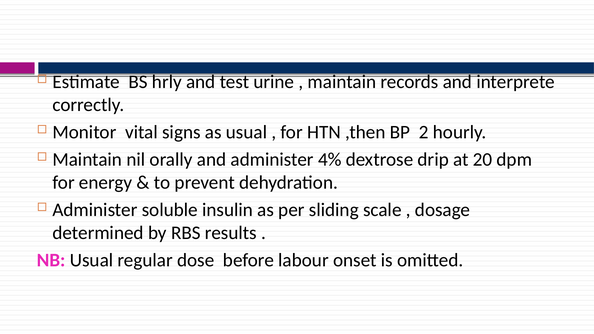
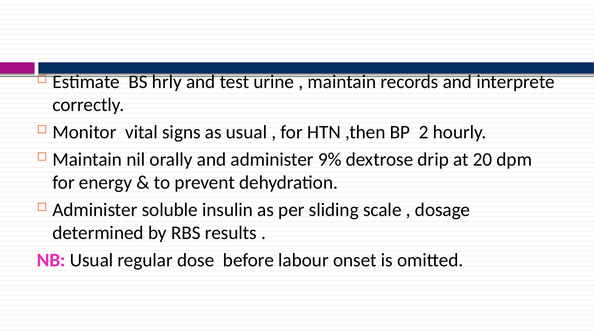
4%: 4% -> 9%
